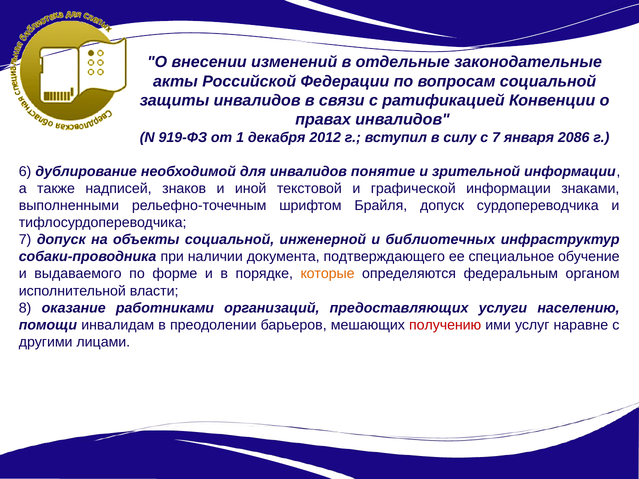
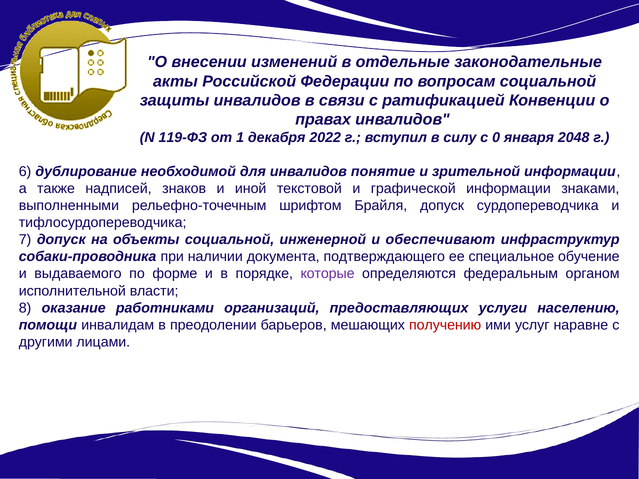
919-ФЗ: 919-ФЗ -> 119-ФЗ
2012: 2012 -> 2022
с 7: 7 -> 0
2086: 2086 -> 2048
библиотечных: библиотечных -> обеспечивают
которые colour: orange -> purple
